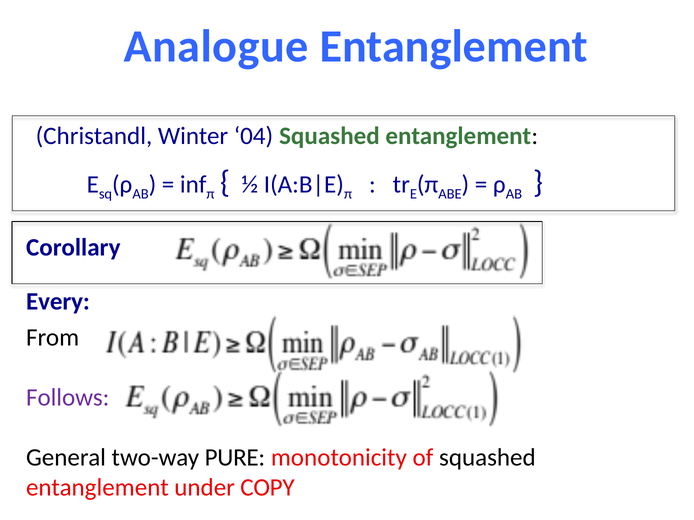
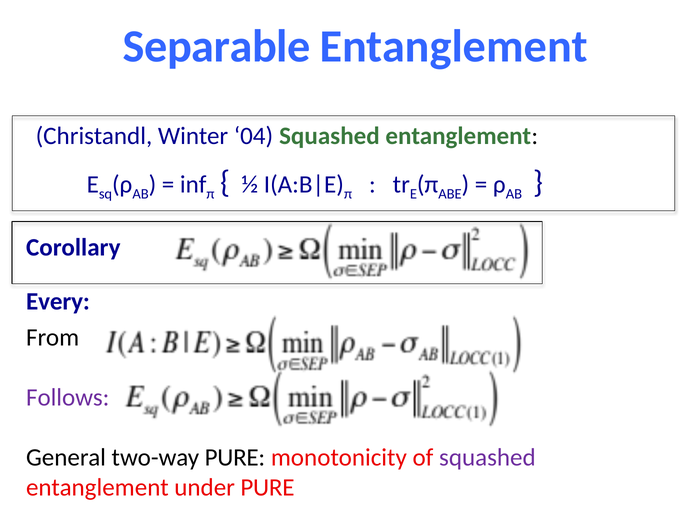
Analogue: Analogue -> Separable
squashed at (487, 458) colour: black -> purple
under COPY: COPY -> PURE
